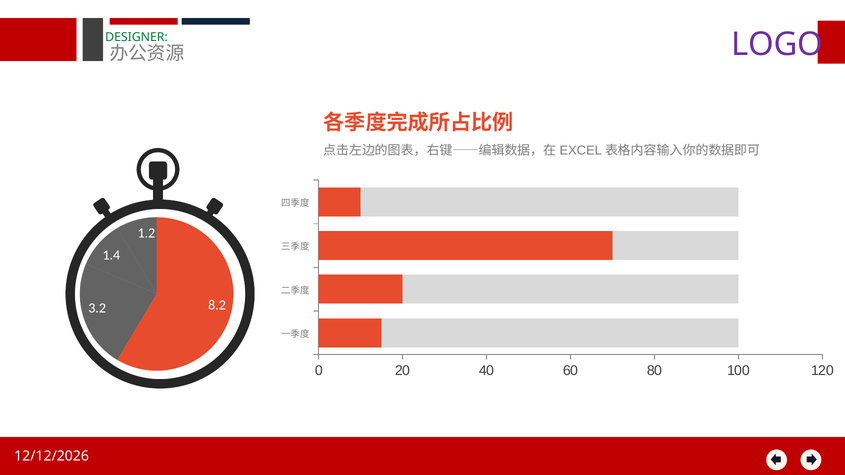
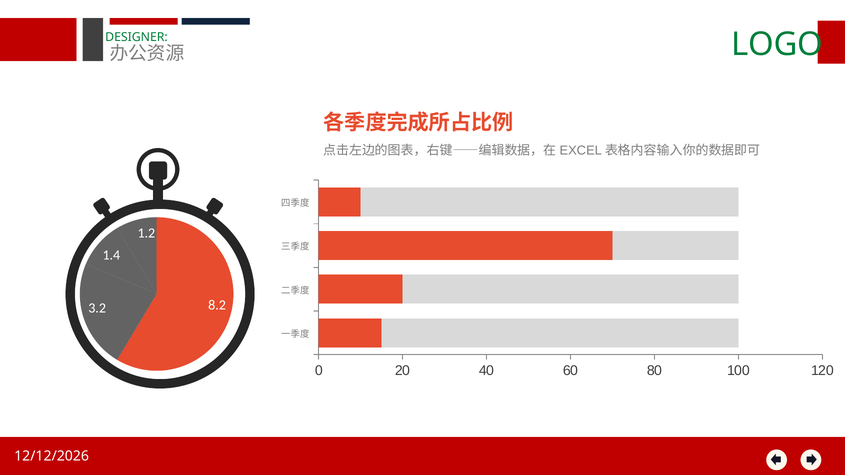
LOGO colour: purple -> green
